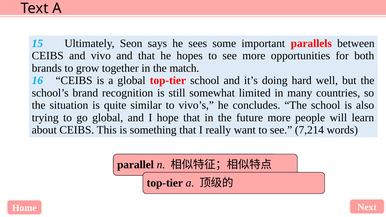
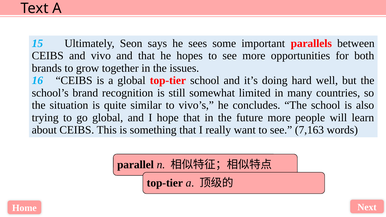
match: match -> issues
7,214: 7,214 -> 7,163
